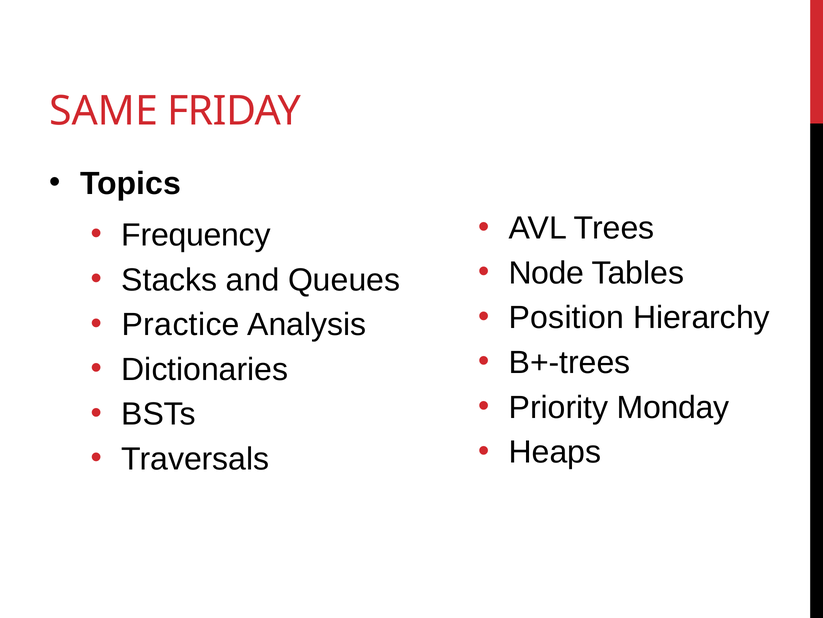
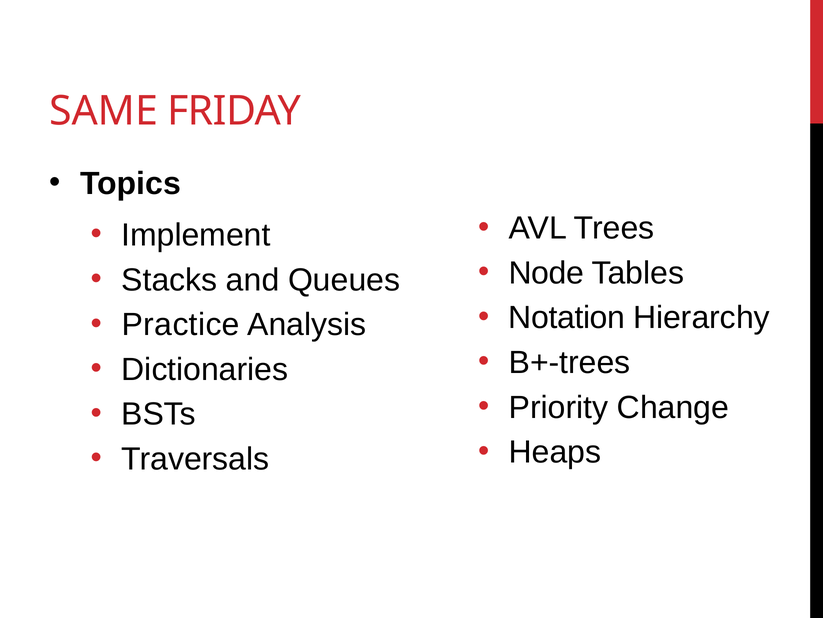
Frequency: Frequency -> Implement
Position: Position -> Notation
Monday: Monday -> Change
